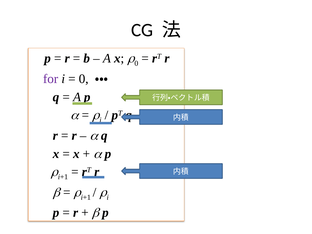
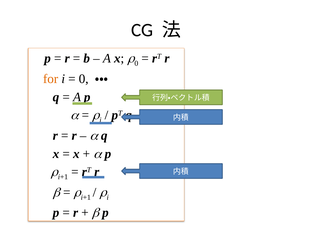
for colour: purple -> orange
